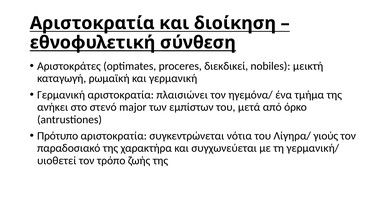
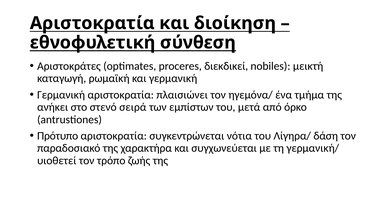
major: major -> σειρά
γιούς: γιούς -> δάση
